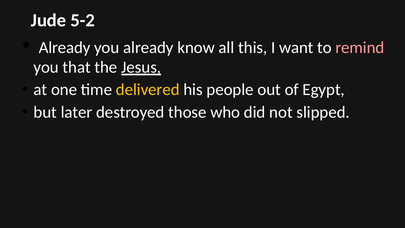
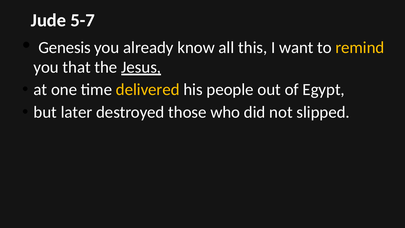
5-2: 5-2 -> 5-7
Already at (65, 48): Already -> Genesis
remind colour: pink -> yellow
